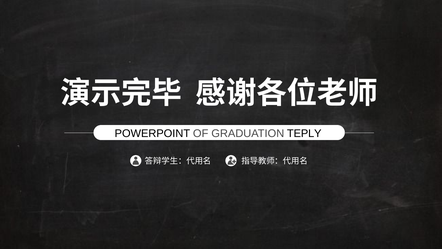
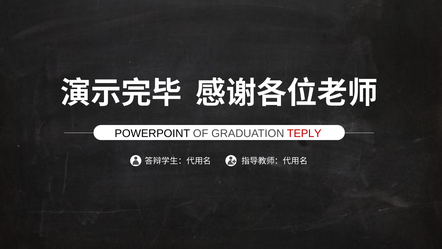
TEPLY colour: black -> red
